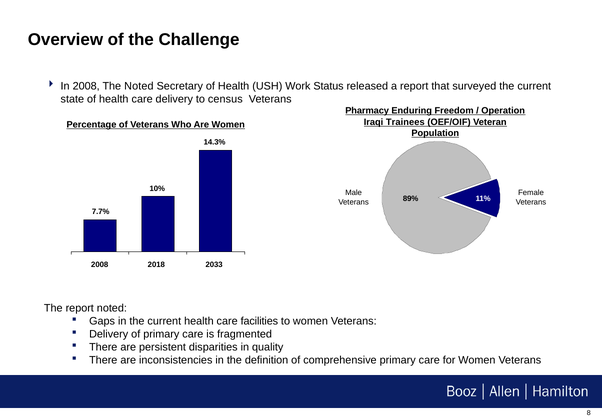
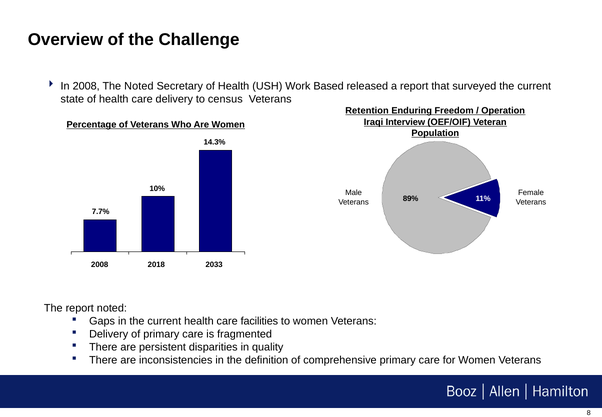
Status: Status -> Based
Pharmacy: Pharmacy -> Retention
Trainees: Trainees -> Interview
